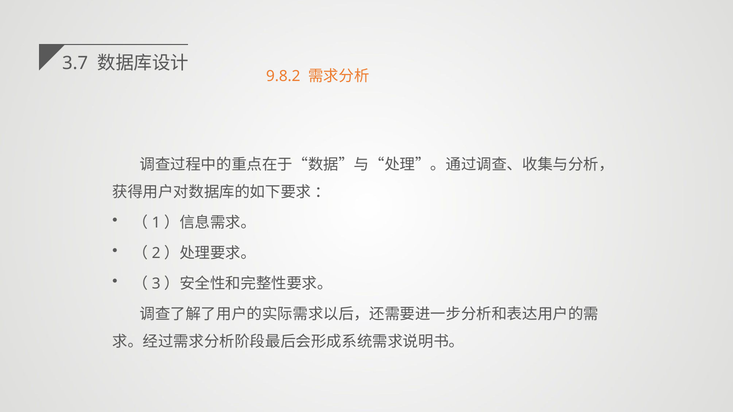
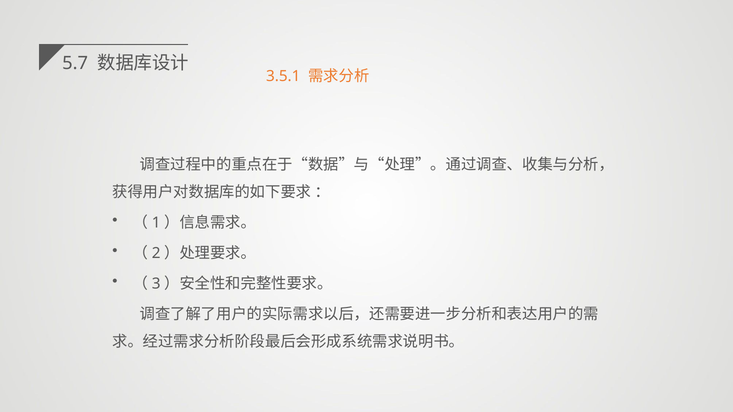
3.7: 3.7 -> 5.7
9.8.2: 9.8.2 -> 3.5.1
